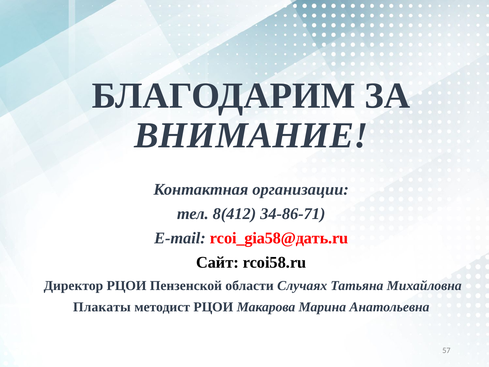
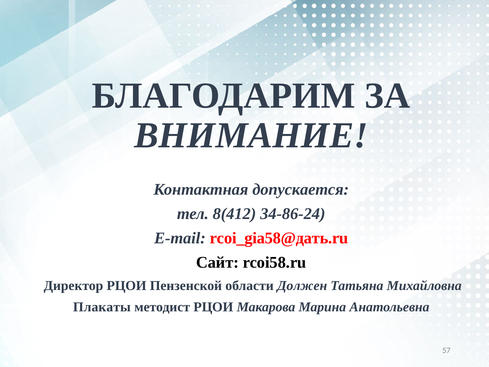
организации: организации -> допускается
34-86-71: 34-86-71 -> 34-86-24
Случаях: Случаях -> Должен
